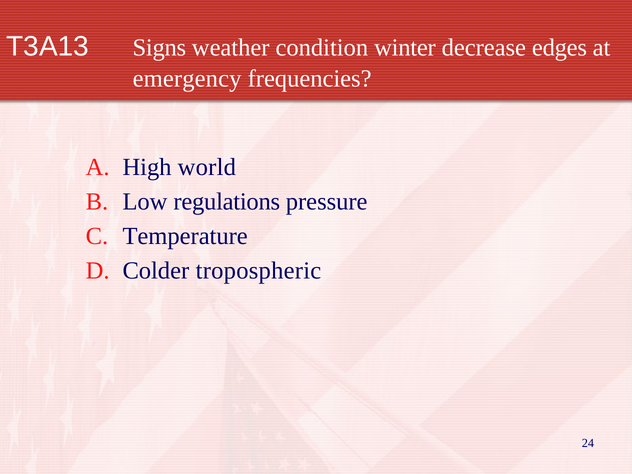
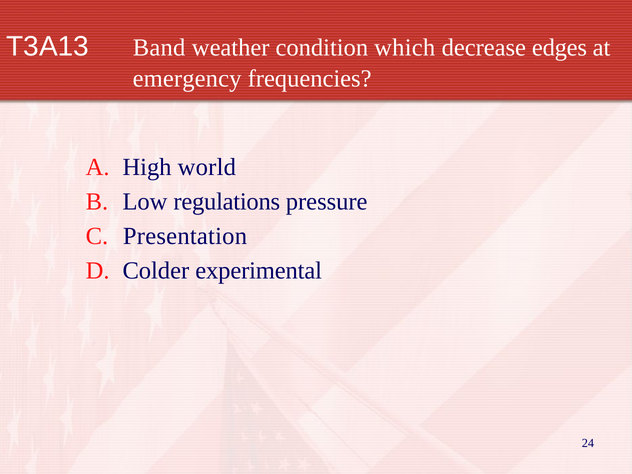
Signs: Signs -> Band
winter: winter -> which
Temperature: Temperature -> Presentation
tropospheric: tropospheric -> experimental
